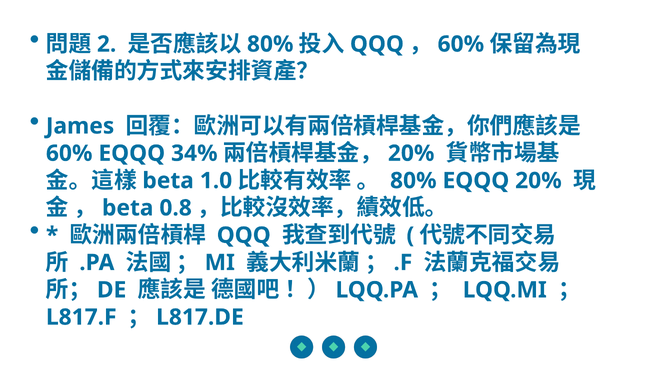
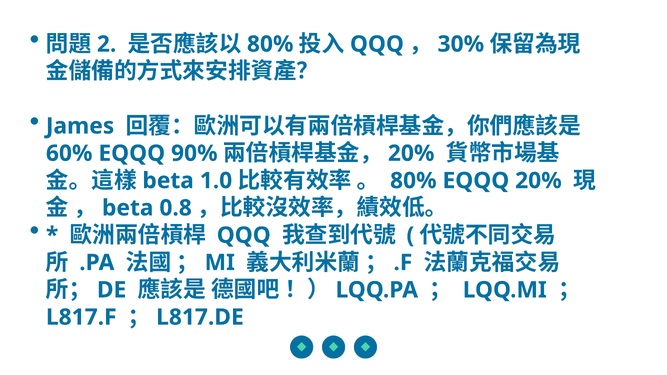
60% at (461, 44): 60% -> 30%
34%: 34% -> 90%
